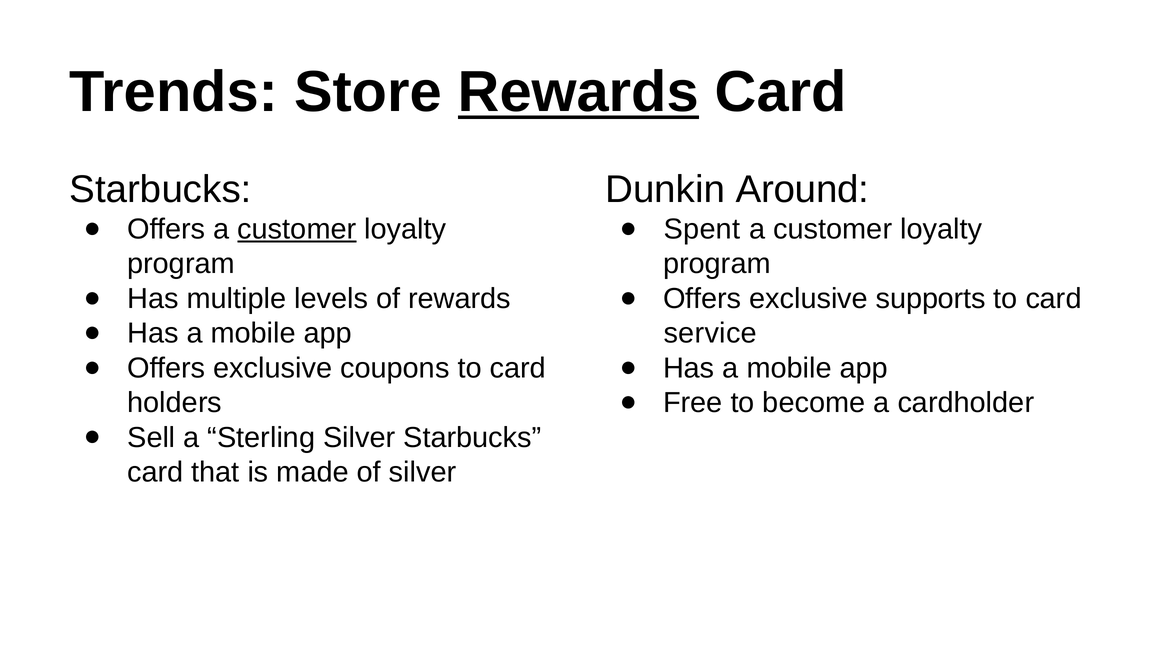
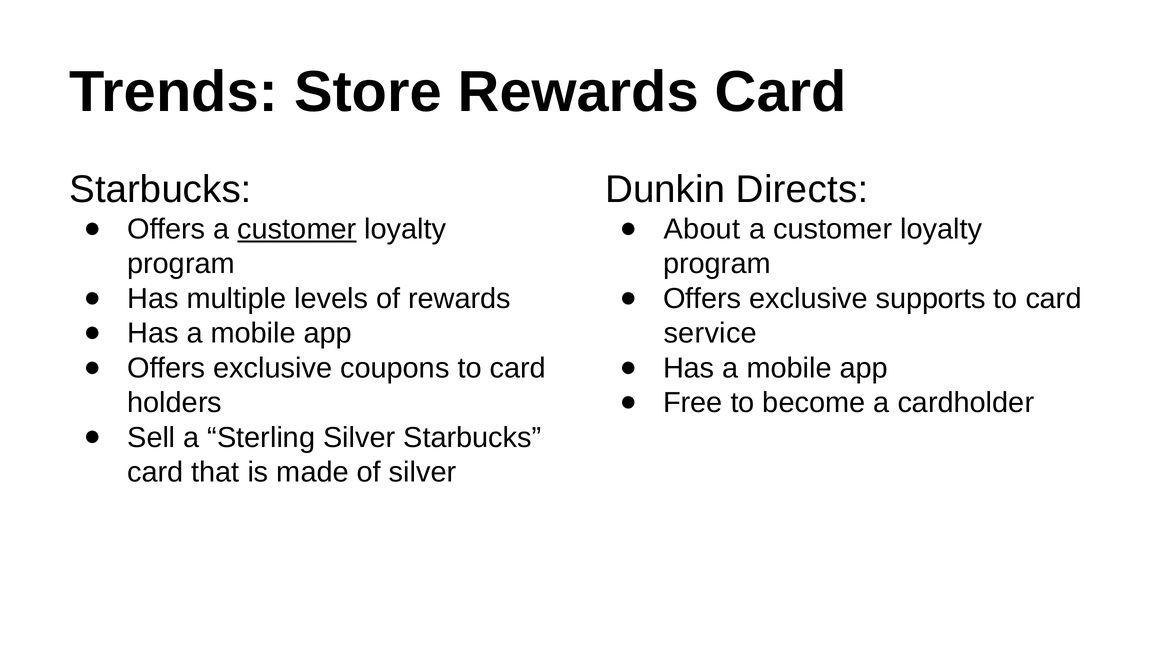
Rewards at (578, 92) underline: present -> none
Around: Around -> Directs
Spent: Spent -> About
